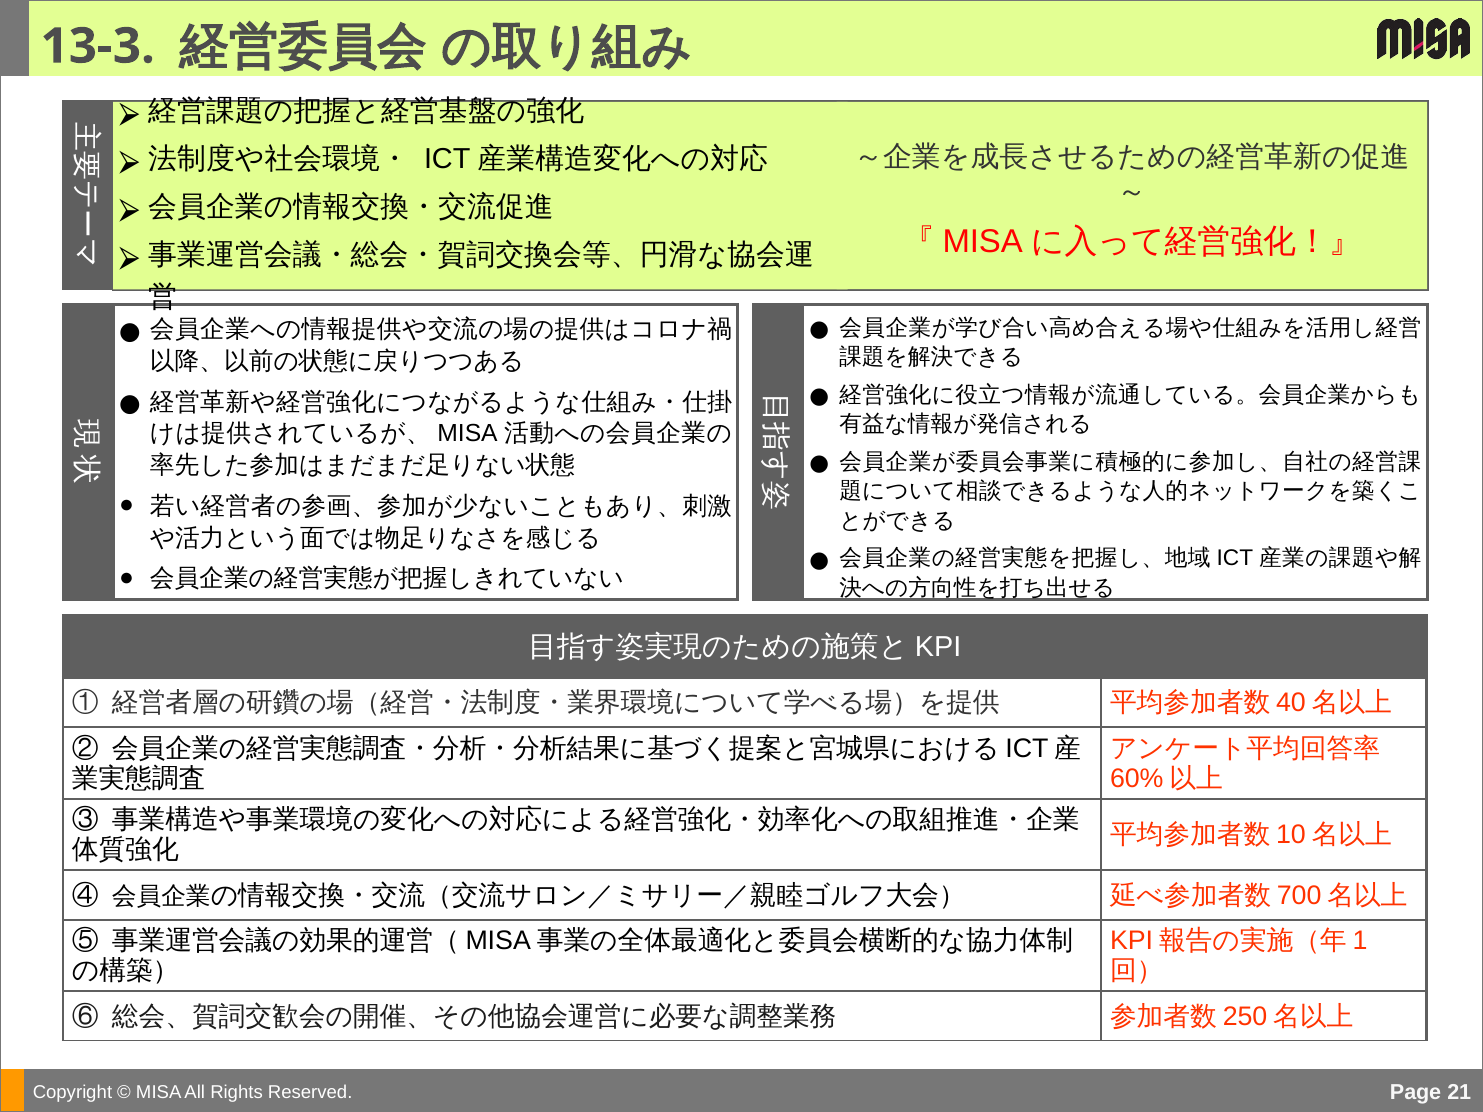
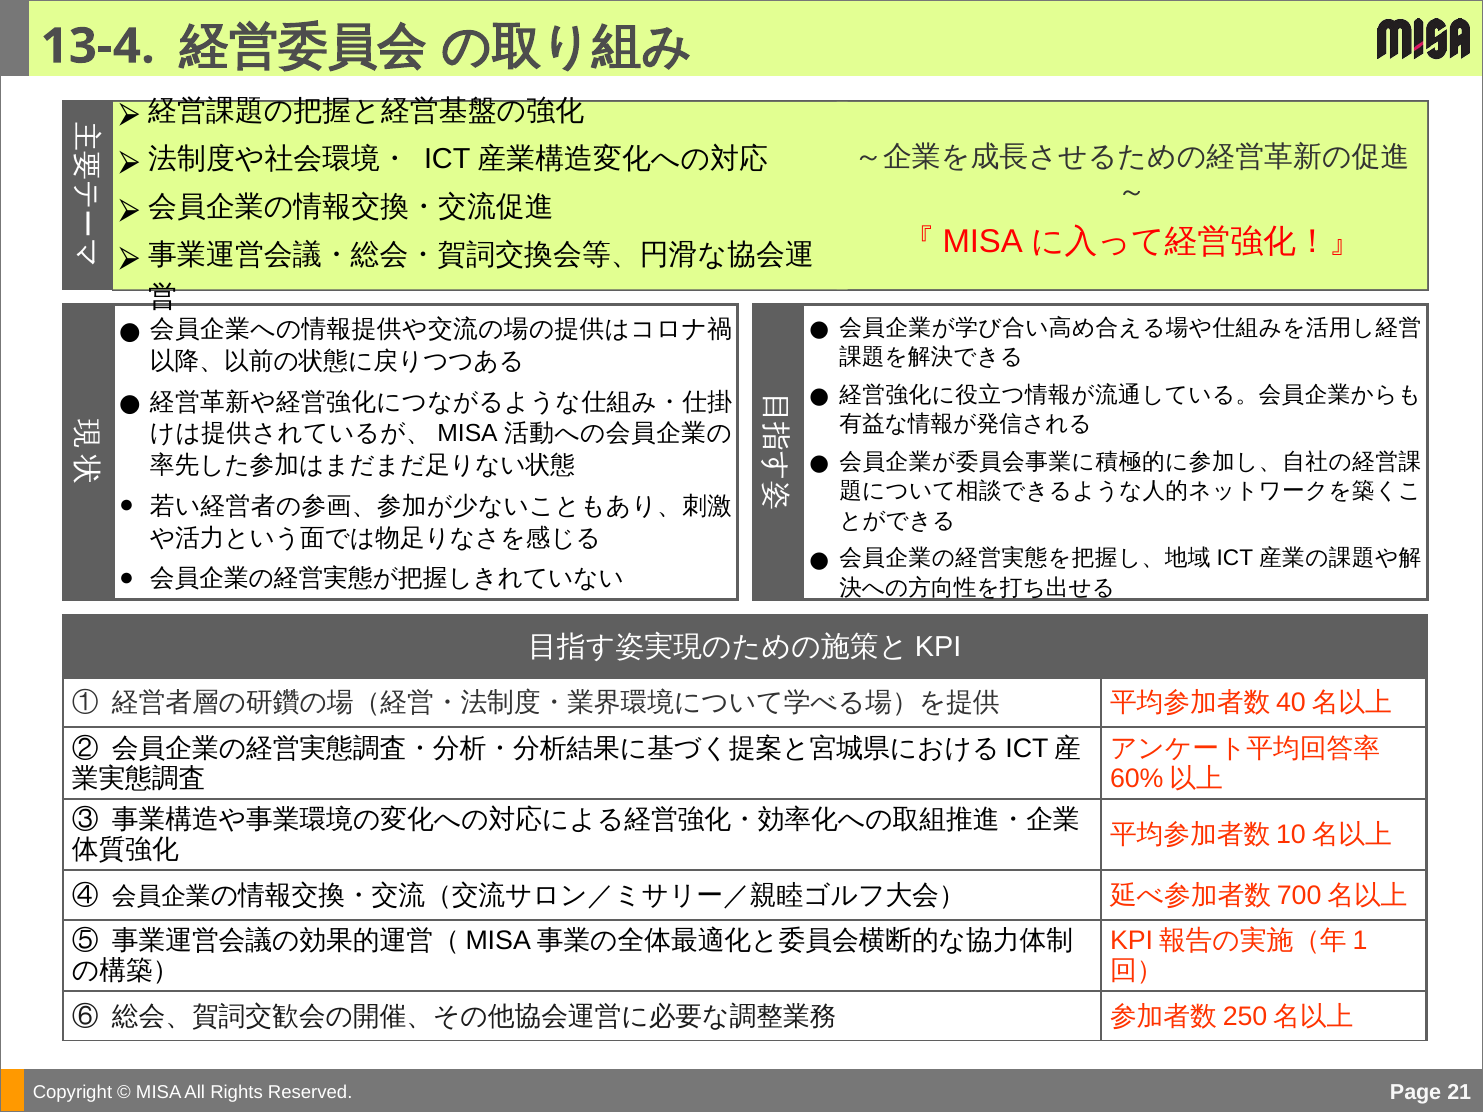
13-3: 13-3 -> 13-4
